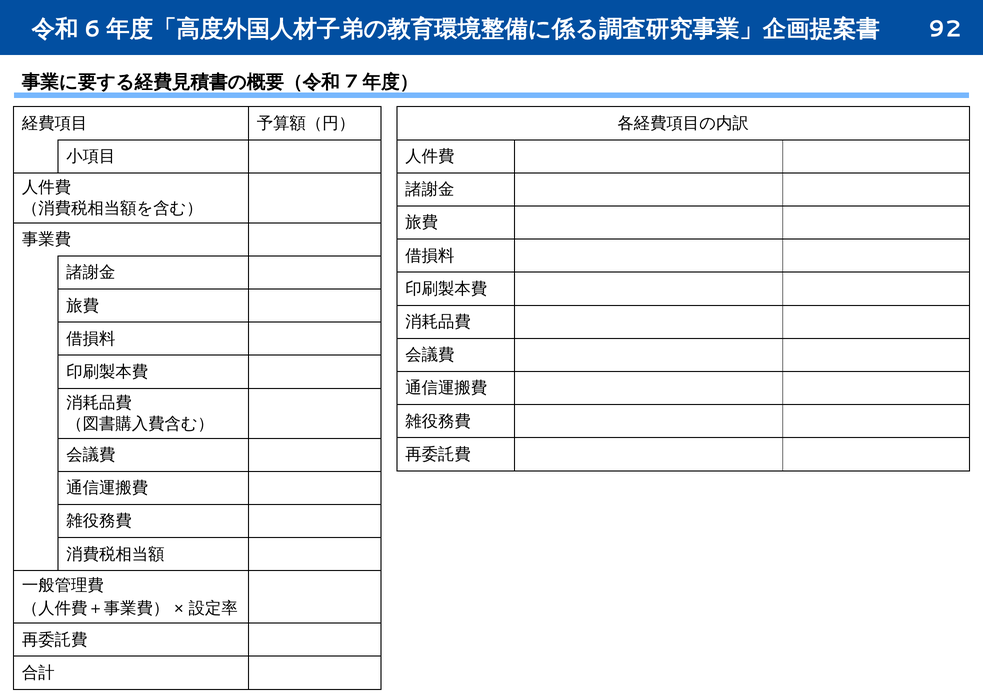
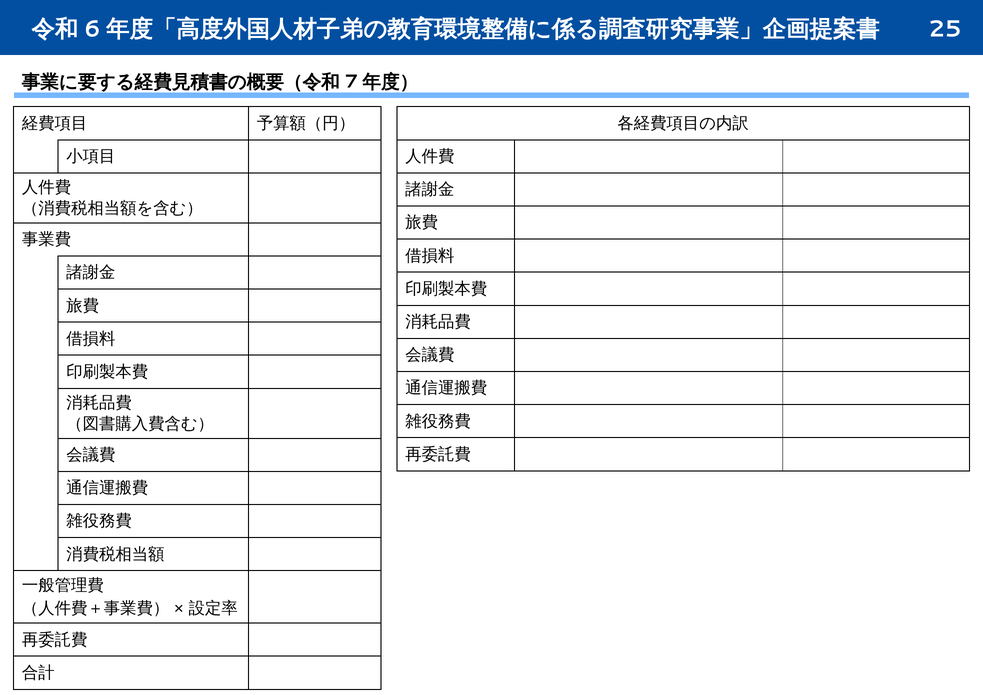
92: 92 -> 25
